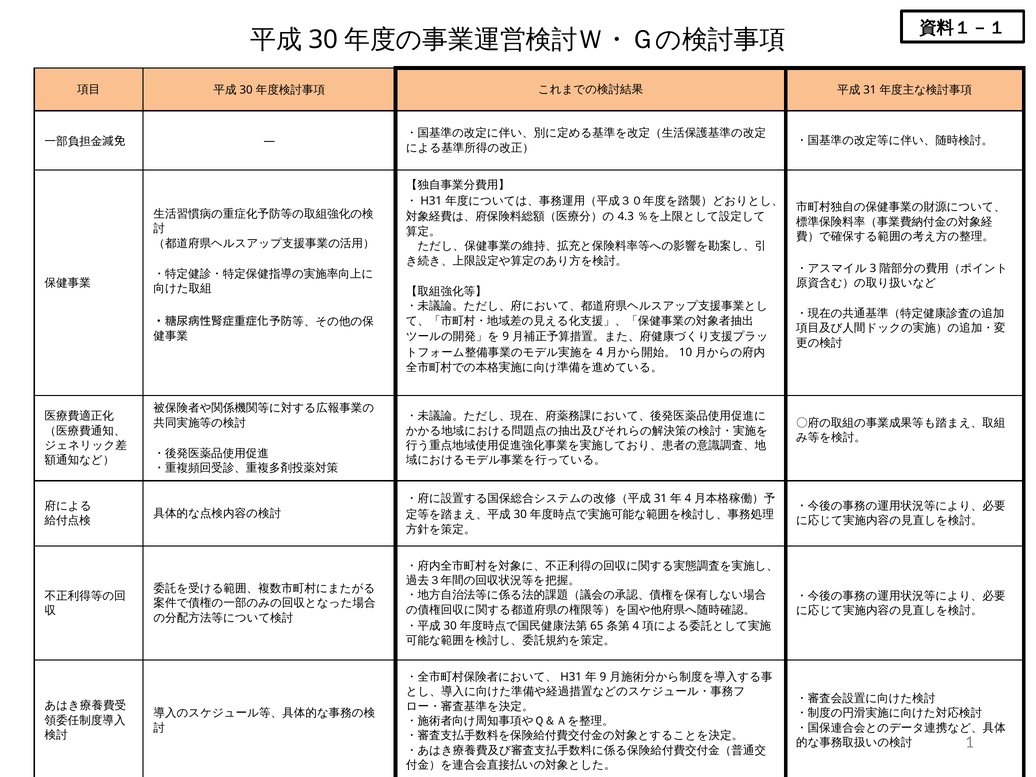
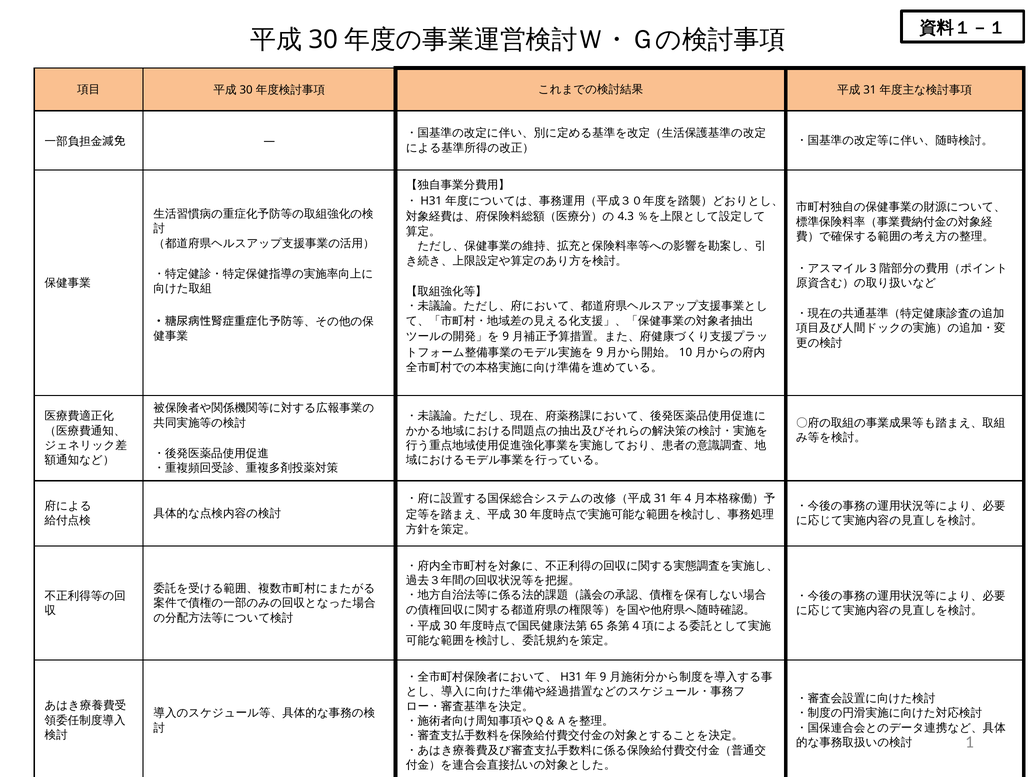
4 at (600, 353): 4 -> 9
